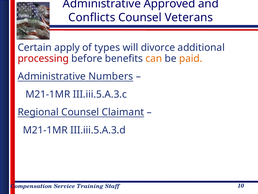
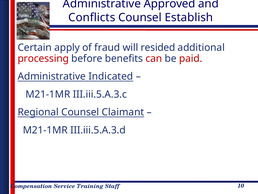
Veterans: Veterans -> Establish
types: types -> fraud
divorce: divorce -> resided
can colour: orange -> red
paid colour: orange -> red
Numbers: Numbers -> Indicated
